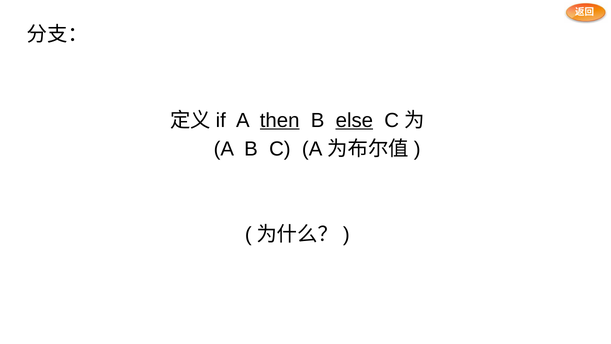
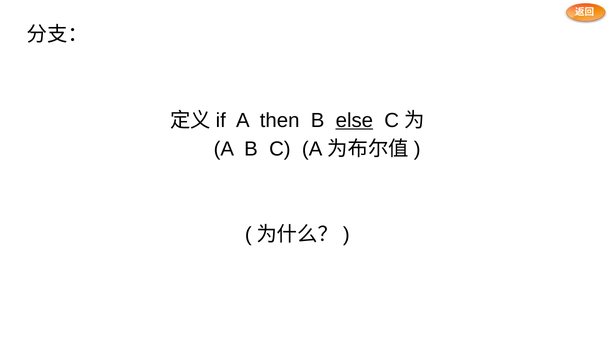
then underline: present -> none
